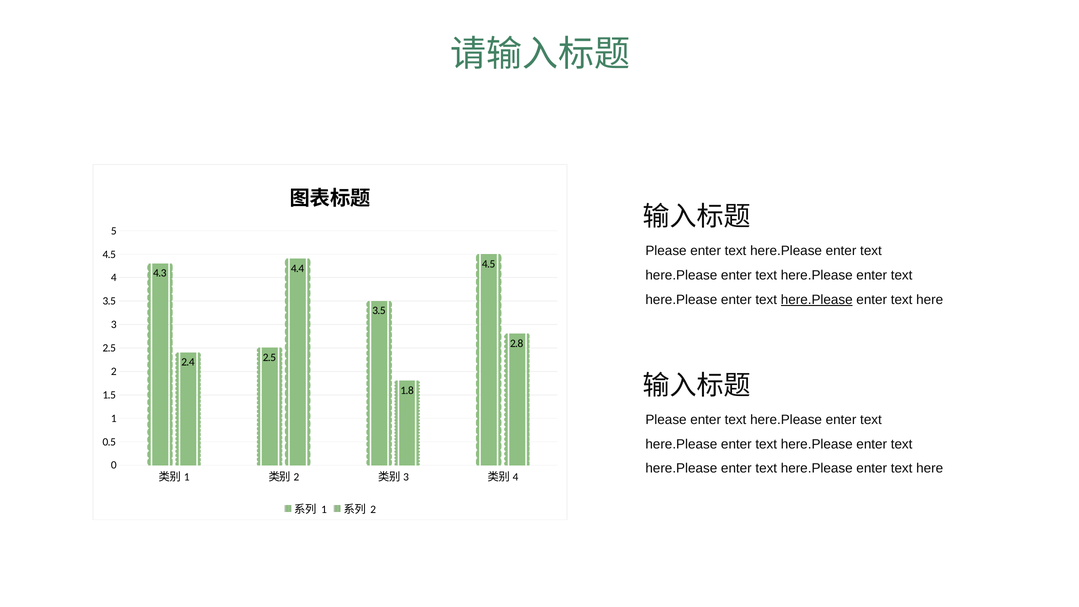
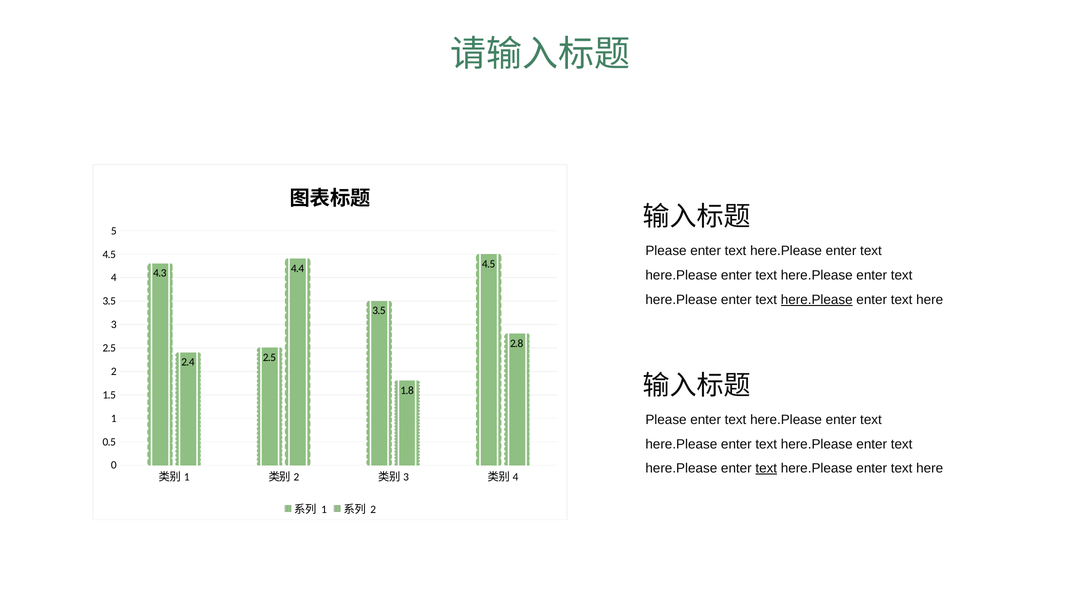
text at (766, 468) underline: none -> present
